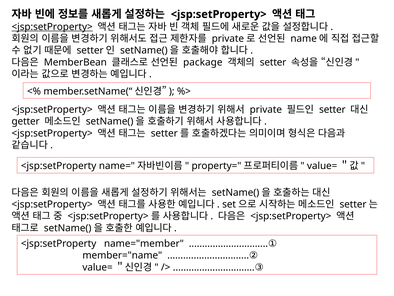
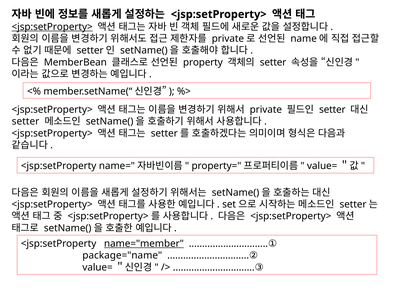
package: package -> property
getter at (26, 121): getter -> setter
name="member underline: none -> present
member="name: member="name -> package="name
